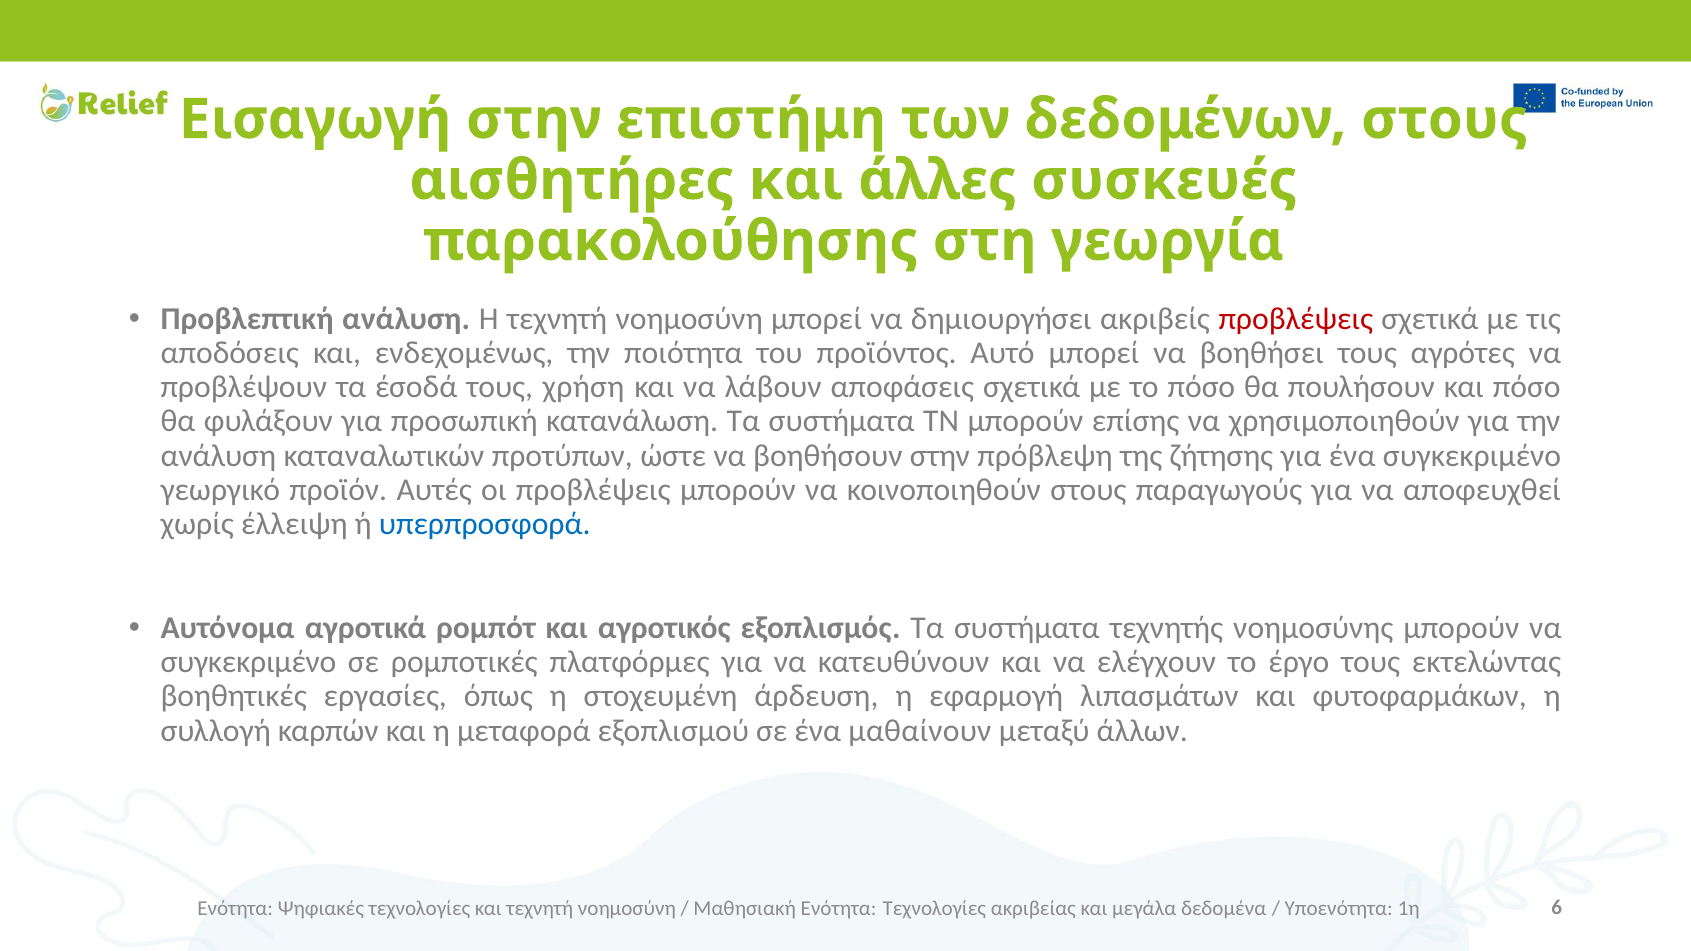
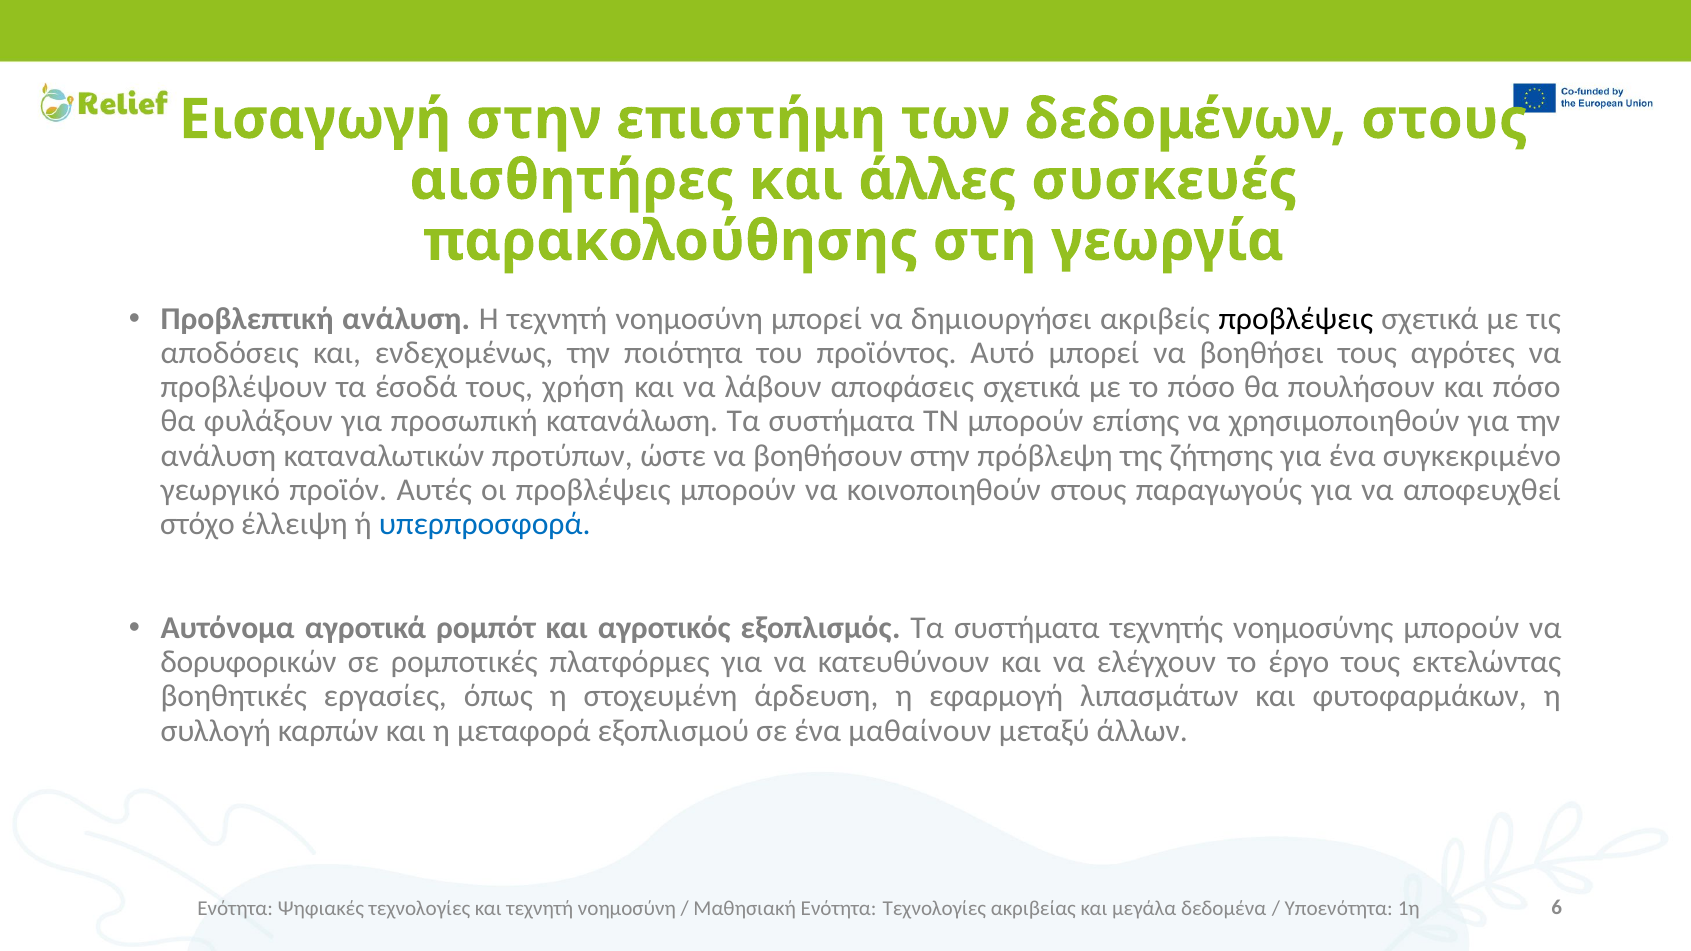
προβλέψεις at (1296, 319) colour: red -> black
χωρίς: χωρίς -> στόχο
συγκεκριμένο at (248, 662): συγκεκριμένο -> δορυφορικών
